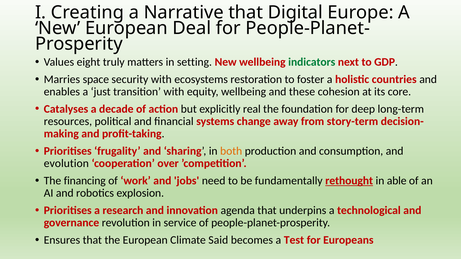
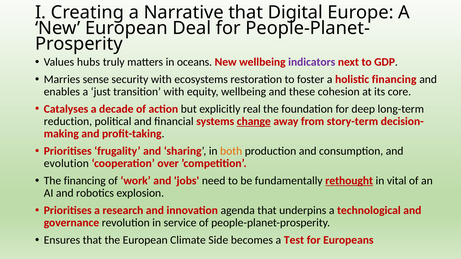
eight: eight -> hubs
setting: setting -> oceans
indicators colour: green -> purple
space: space -> sense
holistic countries: countries -> financing
resources: resources -> reduction
change underline: none -> present
able: able -> vital
Said: Said -> Side
